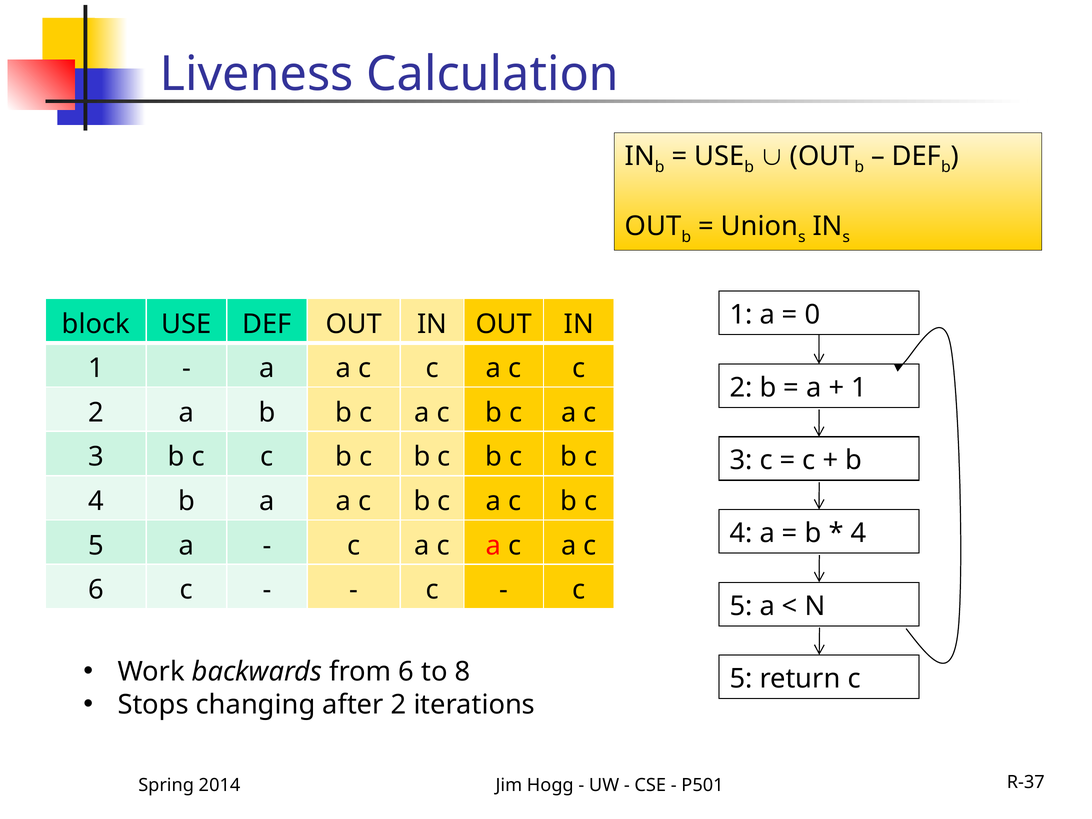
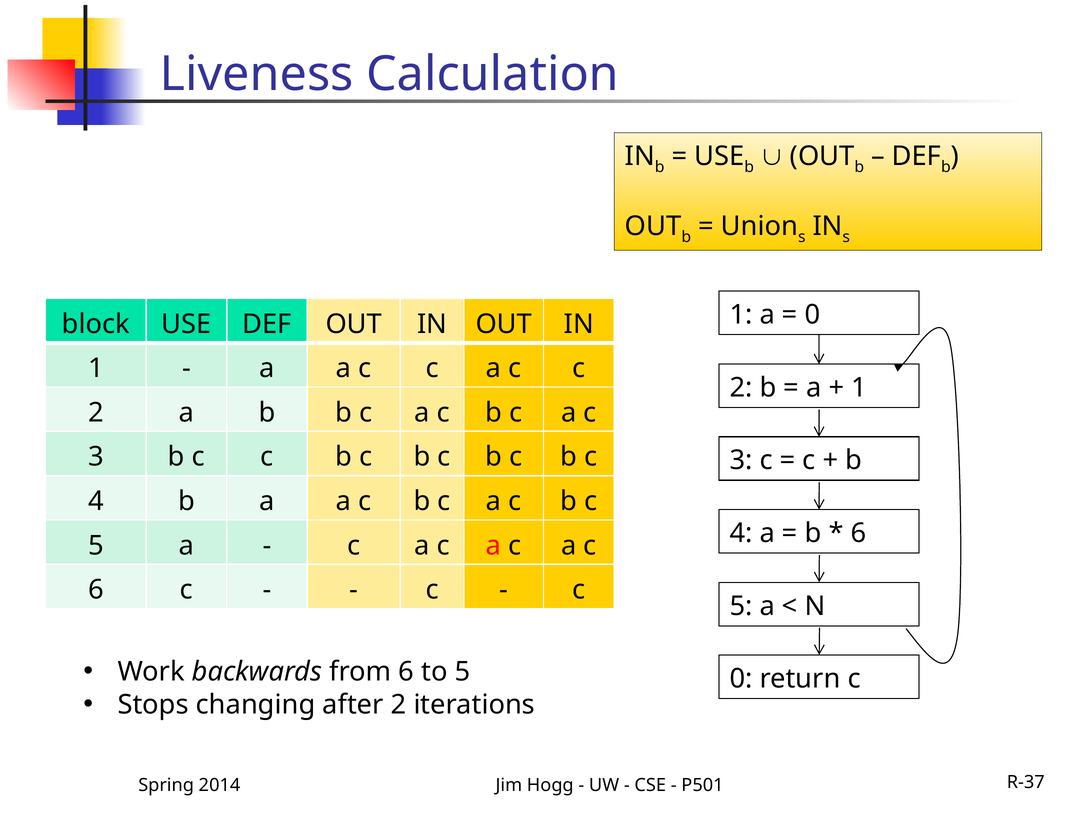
4 at (858, 533): 4 -> 6
to 8: 8 -> 5
5 at (741, 679): 5 -> 0
